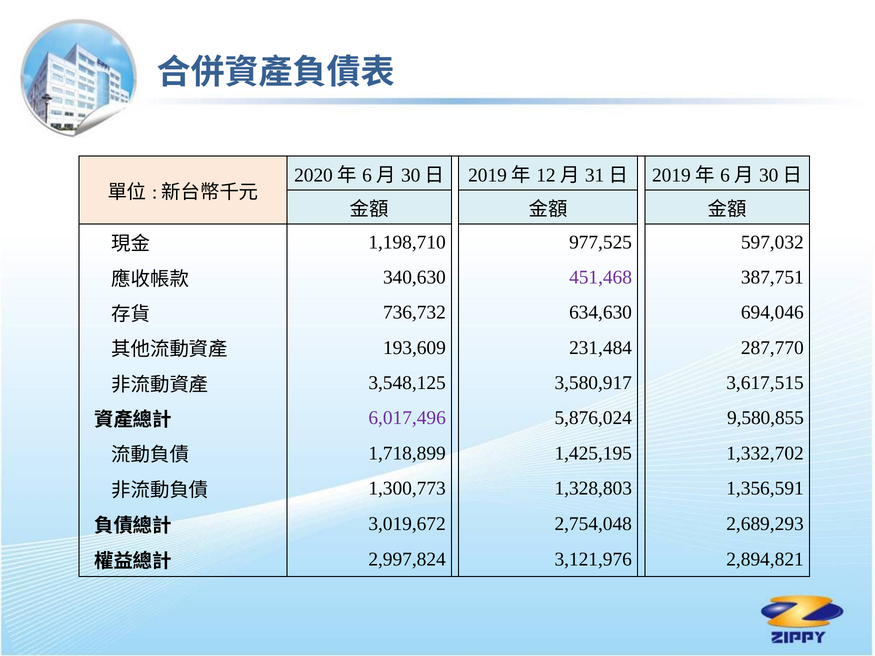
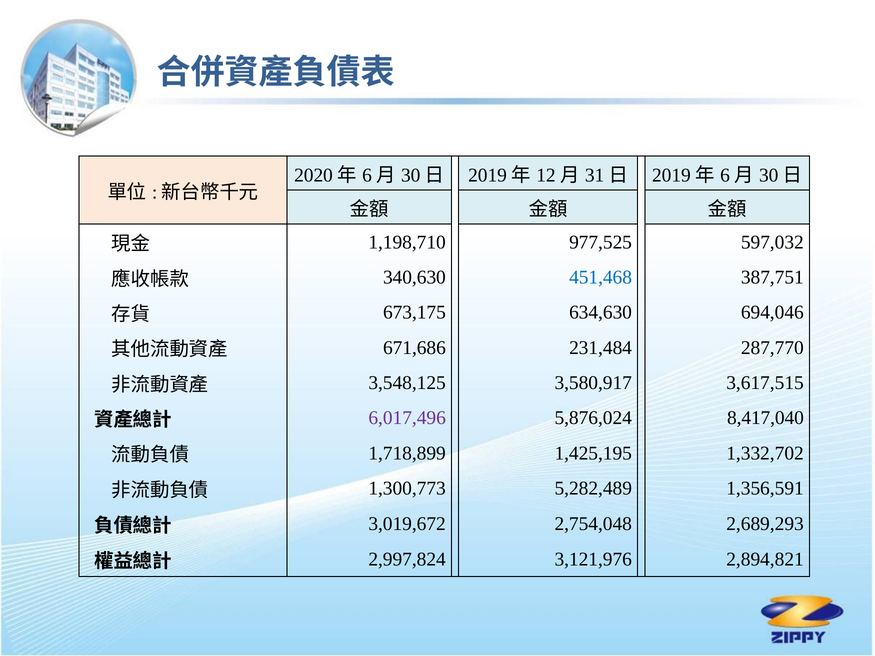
451,468 colour: purple -> blue
736,732: 736,732 -> 673,175
193,609: 193,609 -> 671,686
9,580,855: 9,580,855 -> 8,417,040
1,328,803: 1,328,803 -> 5,282,489
